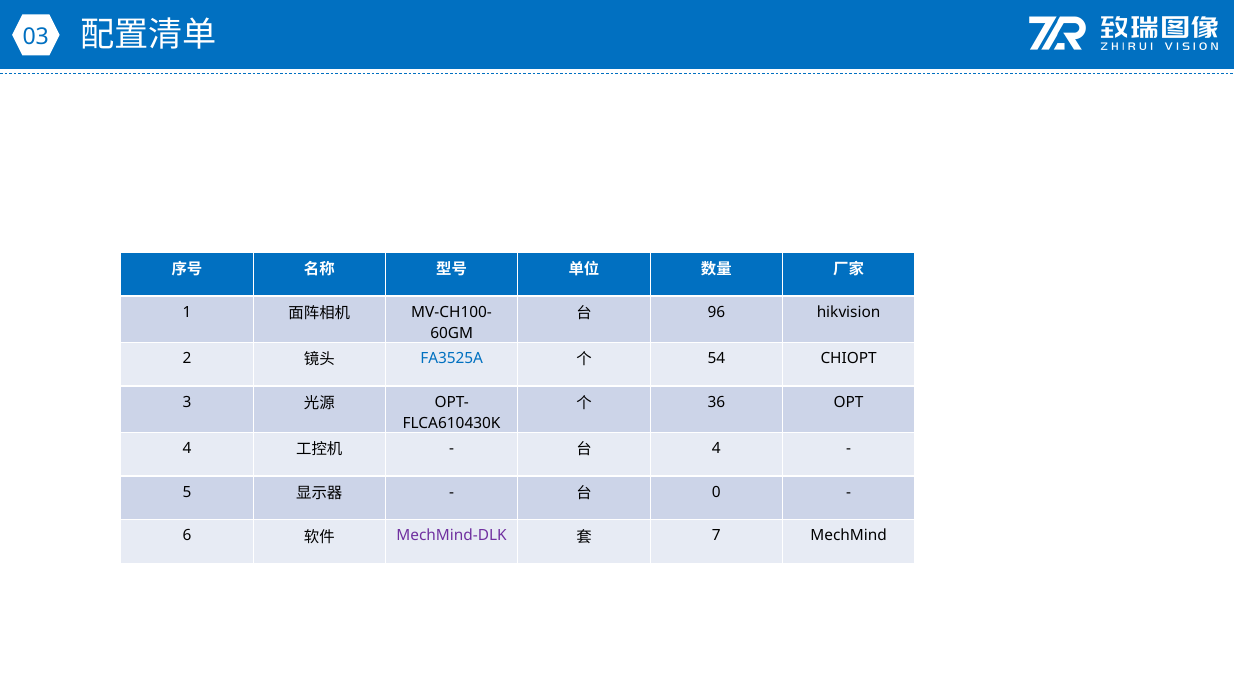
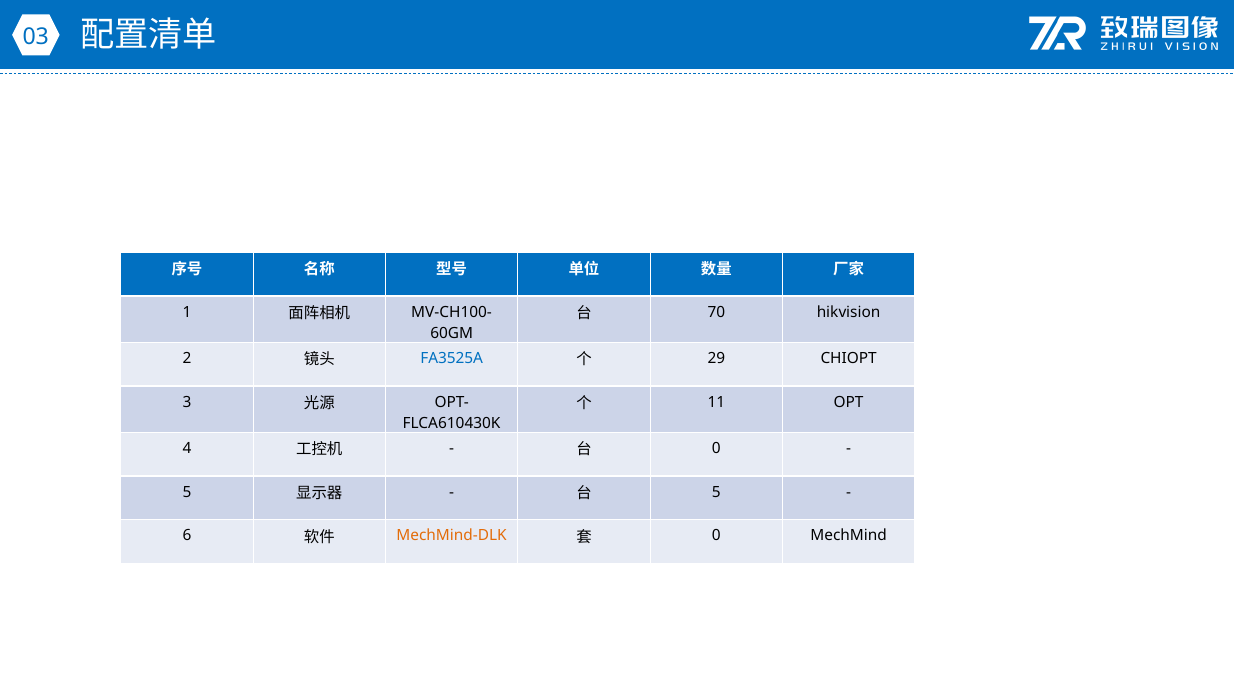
96: 96 -> 70
54: 54 -> 29
36: 36 -> 11
4 at (716, 448): 4 -> 0
0 at (716, 492): 0 -> 5
MechMind-DLK colour: purple -> orange
7 at (716, 536): 7 -> 0
